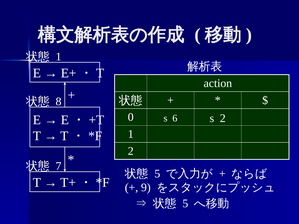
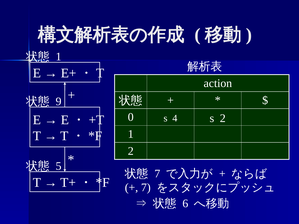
8: 8 -> 9
6: 6 -> 4
7: 7 -> 5
5 at (157, 174): 5 -> 7
9 at (146, 188): 9 -> 7
5 at (185, 204): 5 -> 6
